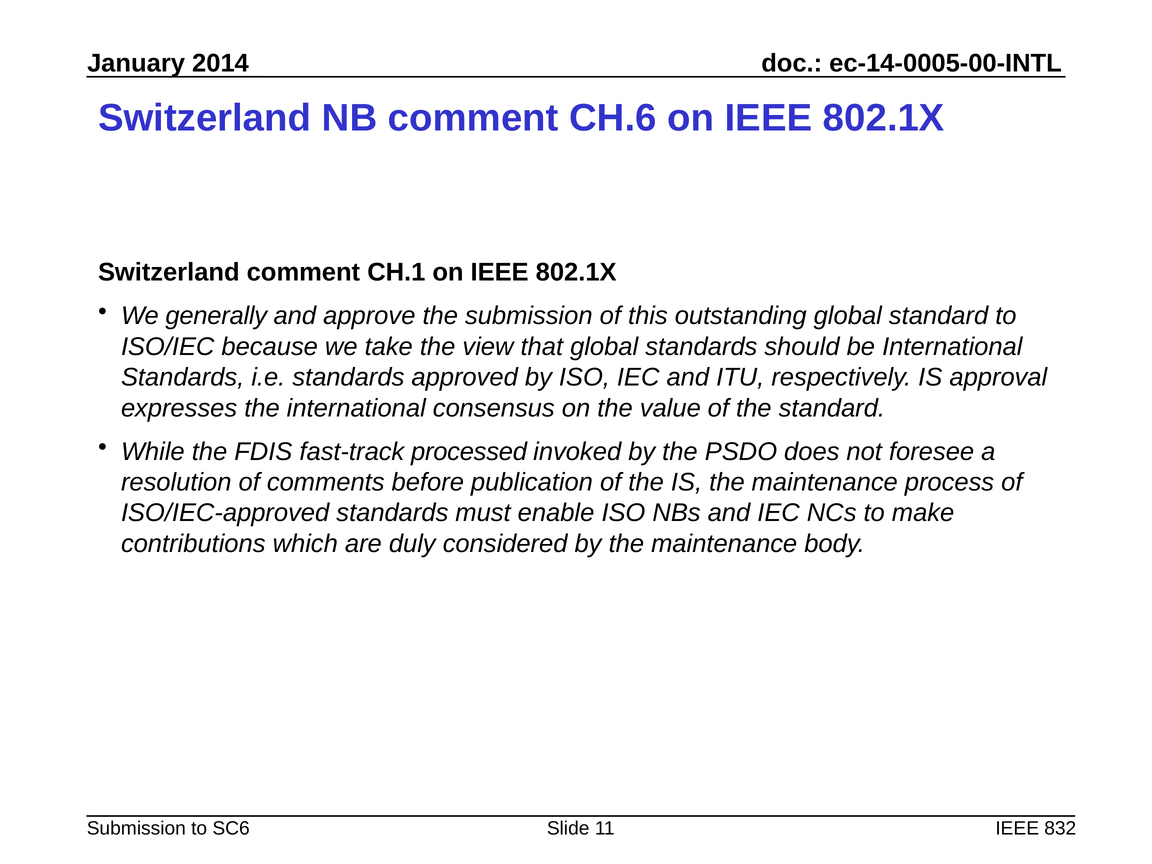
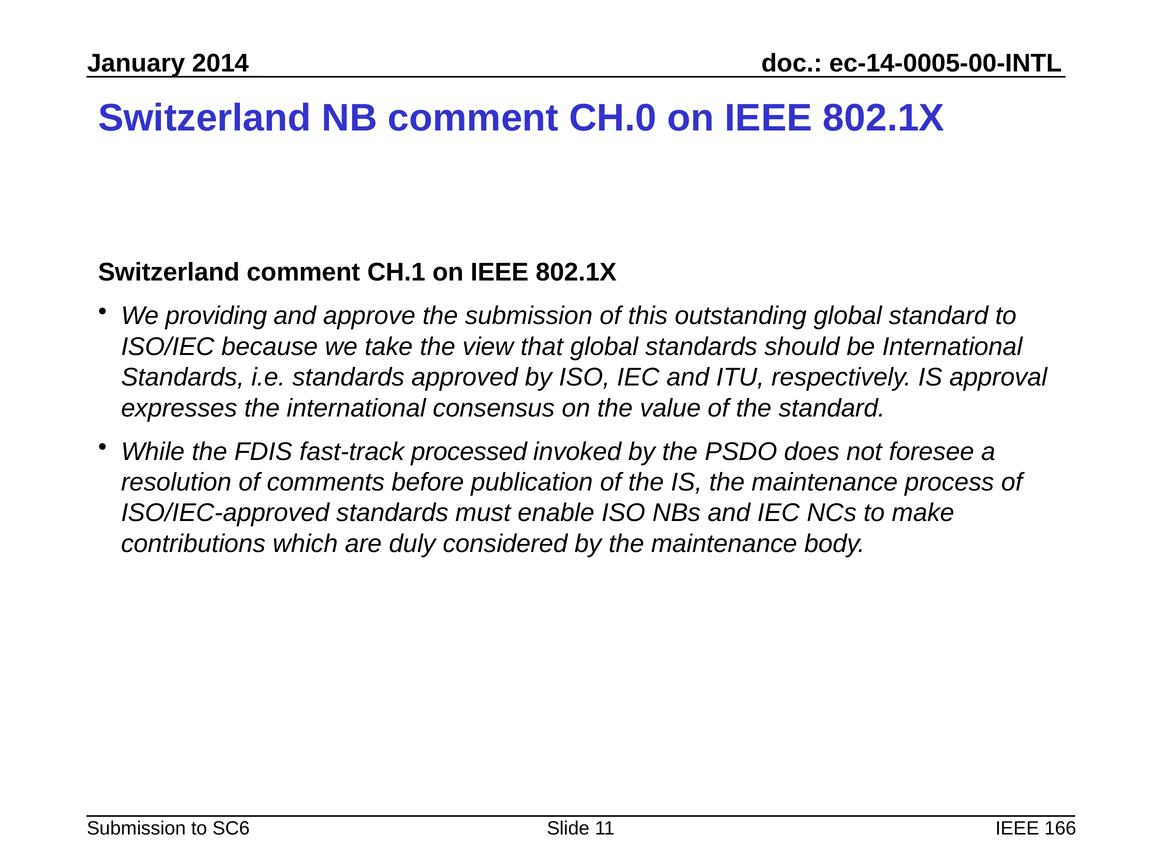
CH.6: CH.6 -> CH.0
generally: generally -> providing
832: 832 -> 166
